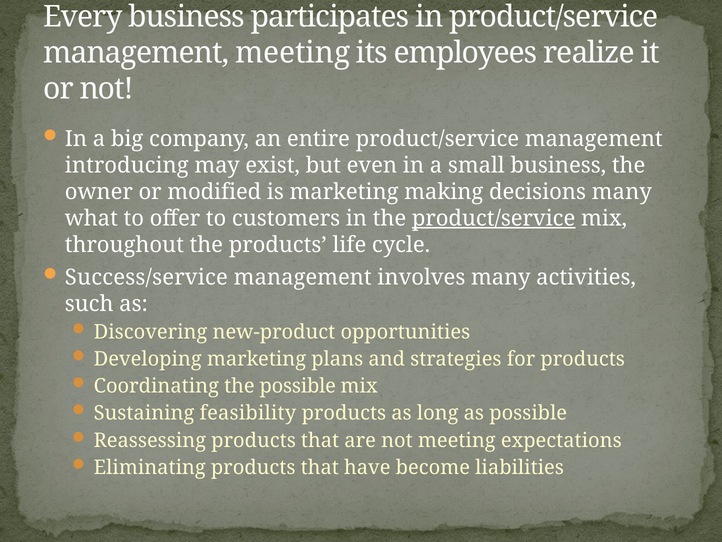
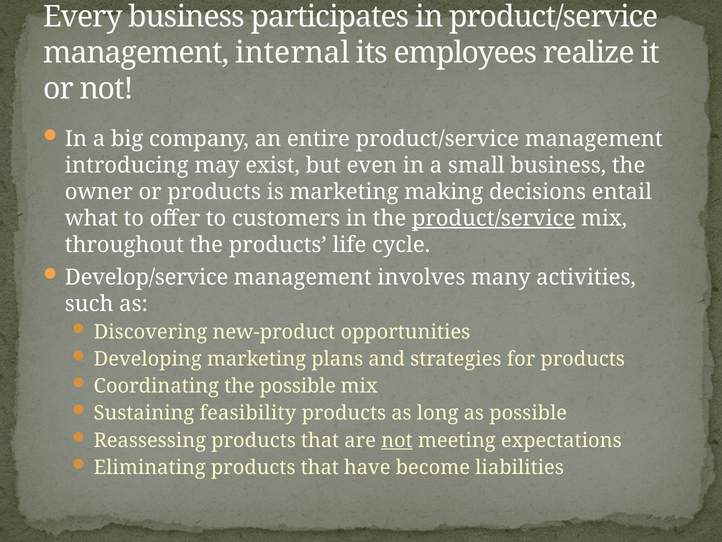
management meeting: meeting -> internal
or modified: modified -> products
decisions many: many -> entail
Success/service: Success/service -> Develop/service
not at (397, 440) underline: none -> present
